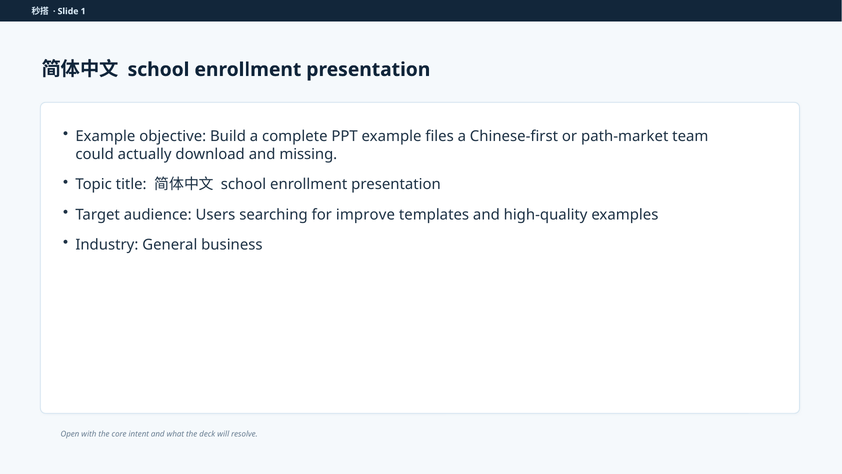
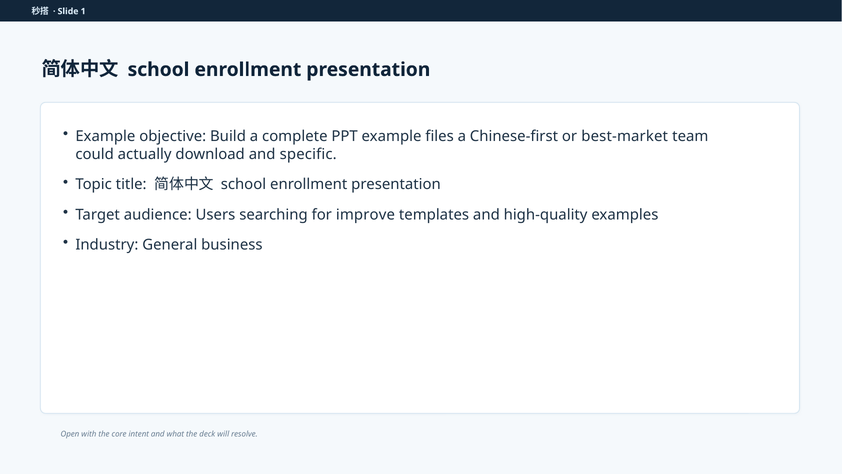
path-market: path-market -> best-market
missing: missing -> specific
